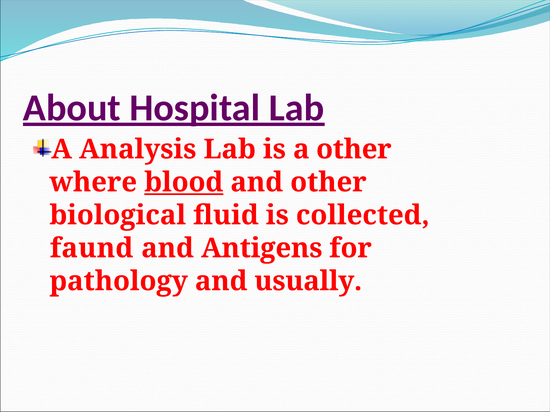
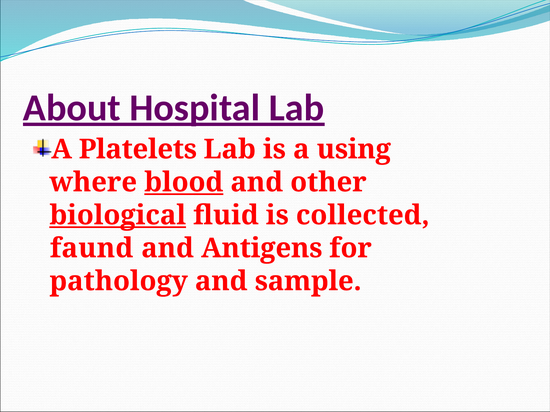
Analysis: Analysis -> Platelets
a other: other -> using
biological underline: none -> present
usually: usually -> sample
